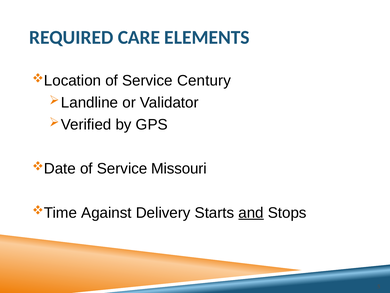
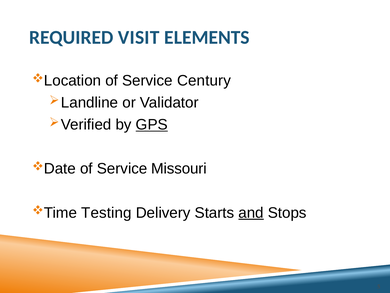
CARE: CARE -> VISIT
GPS underline: none -> present
Against: Against -> Testing
